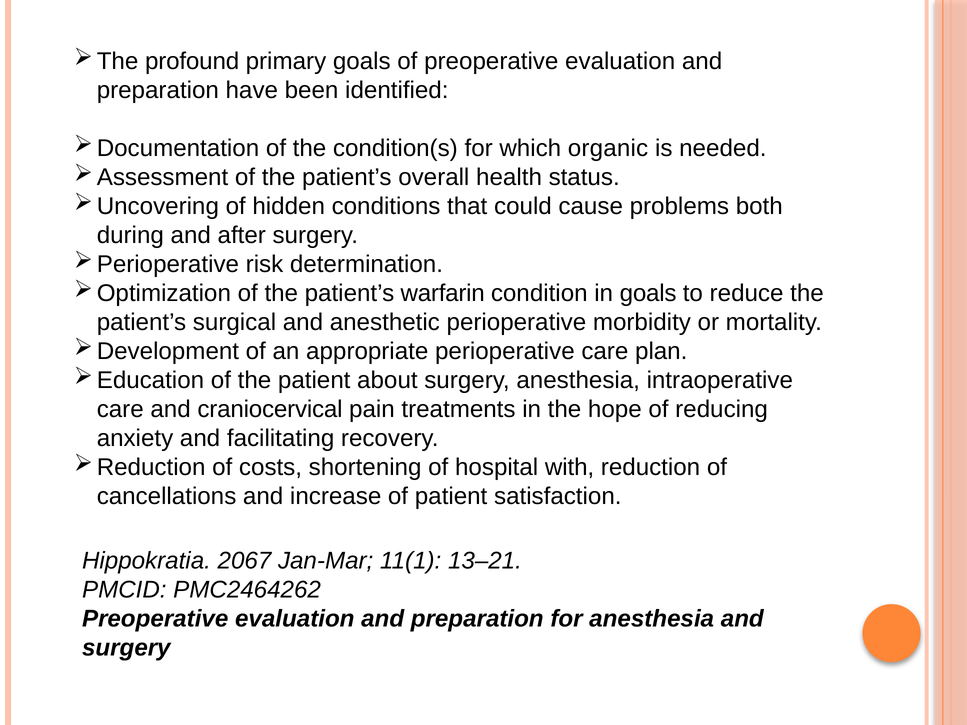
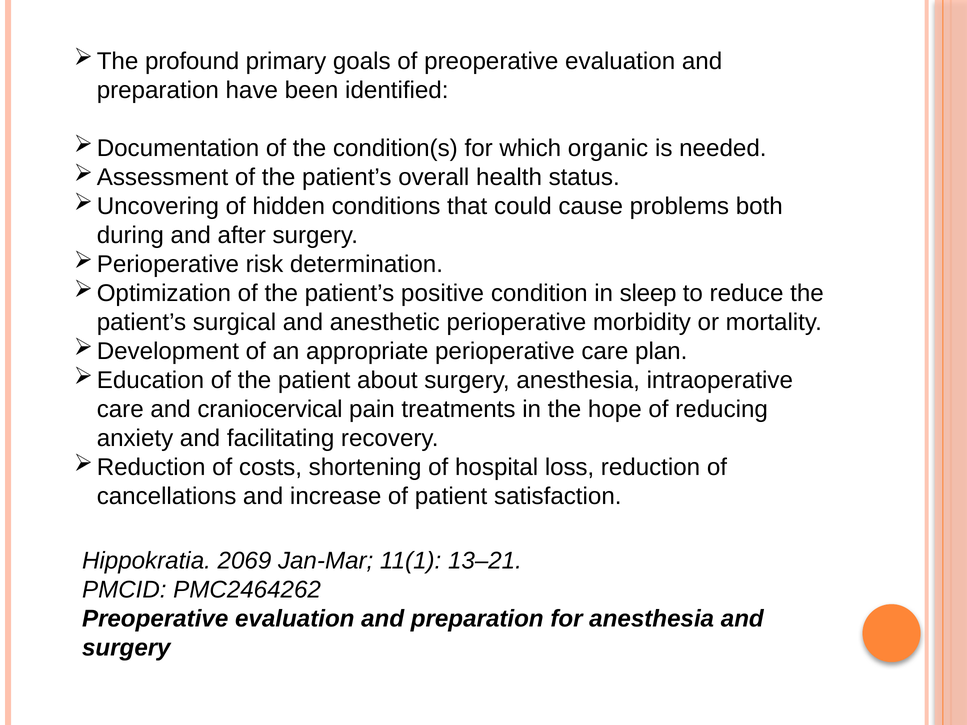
warfarin: warfarin -> positive
in goals: goals -> sleep
with: with -> loss
2067: 2067 -> 2069
